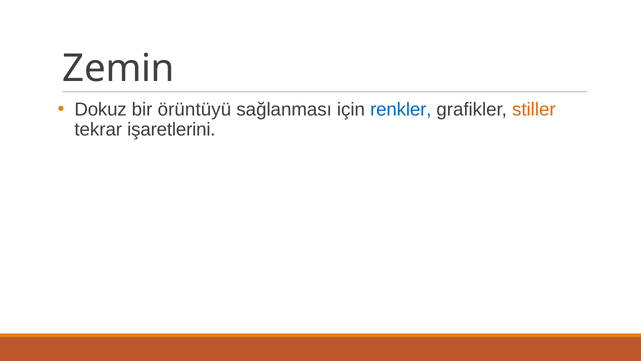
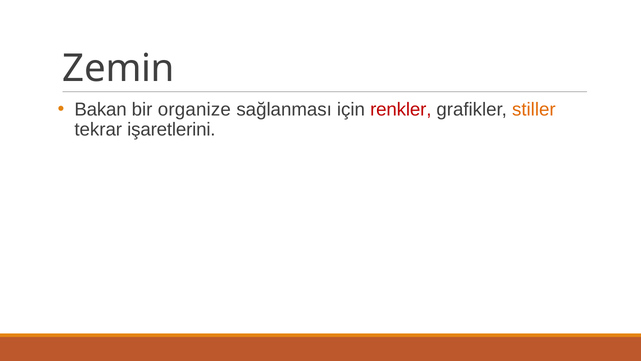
Dokuz: Dokuz -> Bakan
örüntüyü: örüntüyü -> organize
renkler colour: blue -> red
